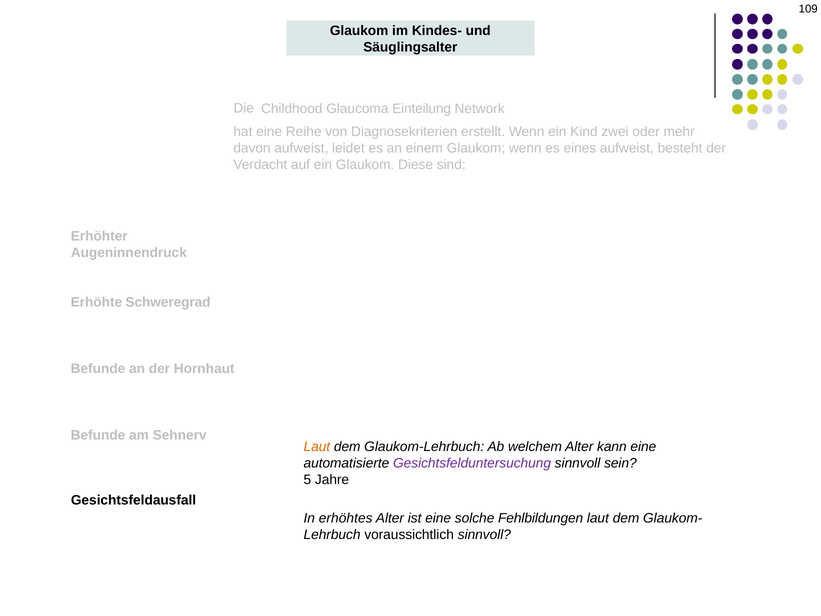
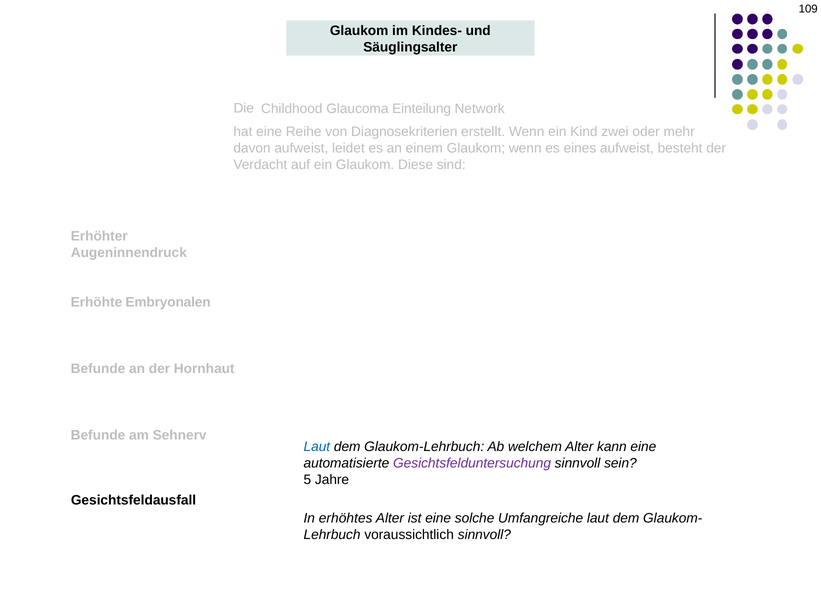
Schweregrad: Schweregrad -> Embryonalen
Laut at (317, 447) colour: orange -> blue
Fehlbildungen: Fehlbildungen -> Umfangreiche
